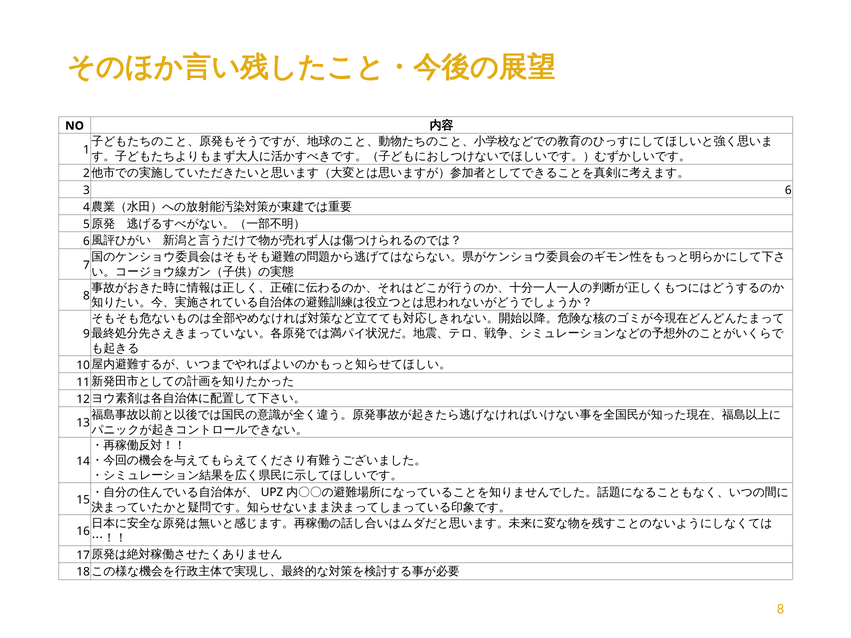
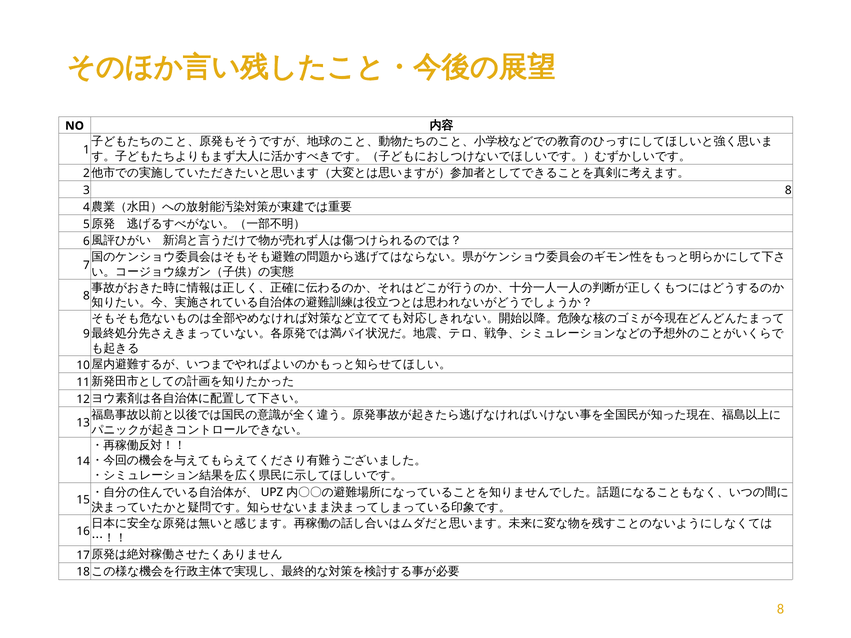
3 6: 6 -> 8
